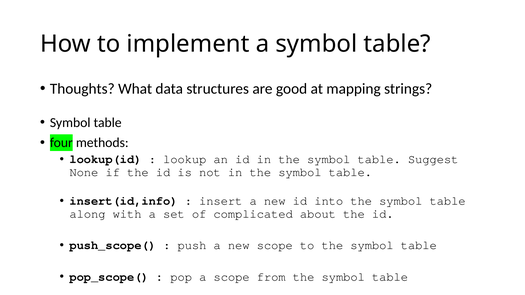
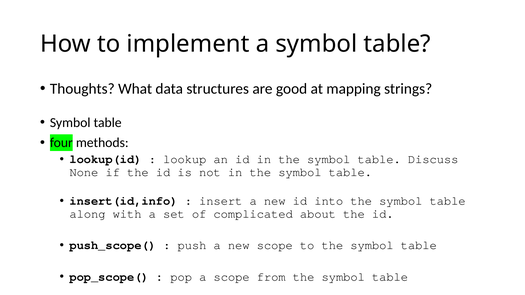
Suggest: Suggest -> Discuss
